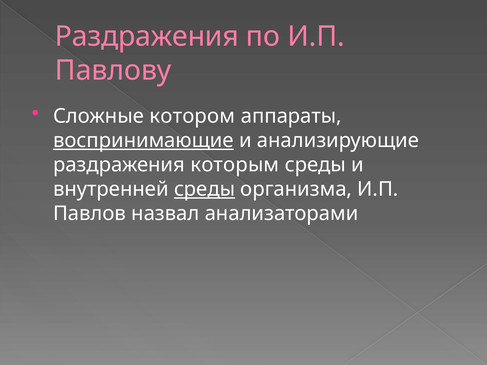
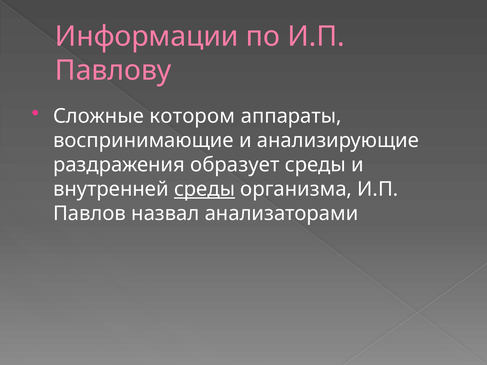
Раздражения at (147, 36): Раздражения -> Информации
воспринимающие underline: present -> none
которым: которым -> образует
